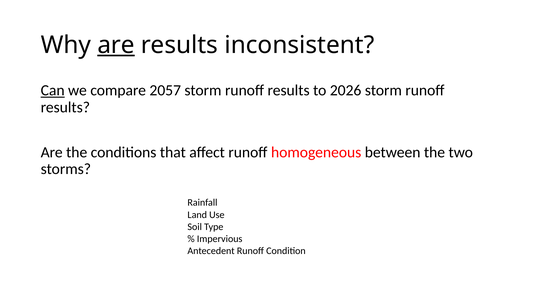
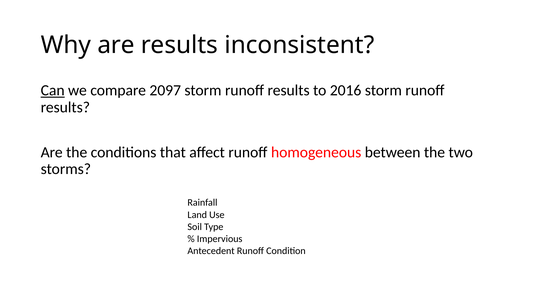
are at (116, 45) underline: present -> none
2057: 2057 -> 2097
2026: 2026 -> 2016
